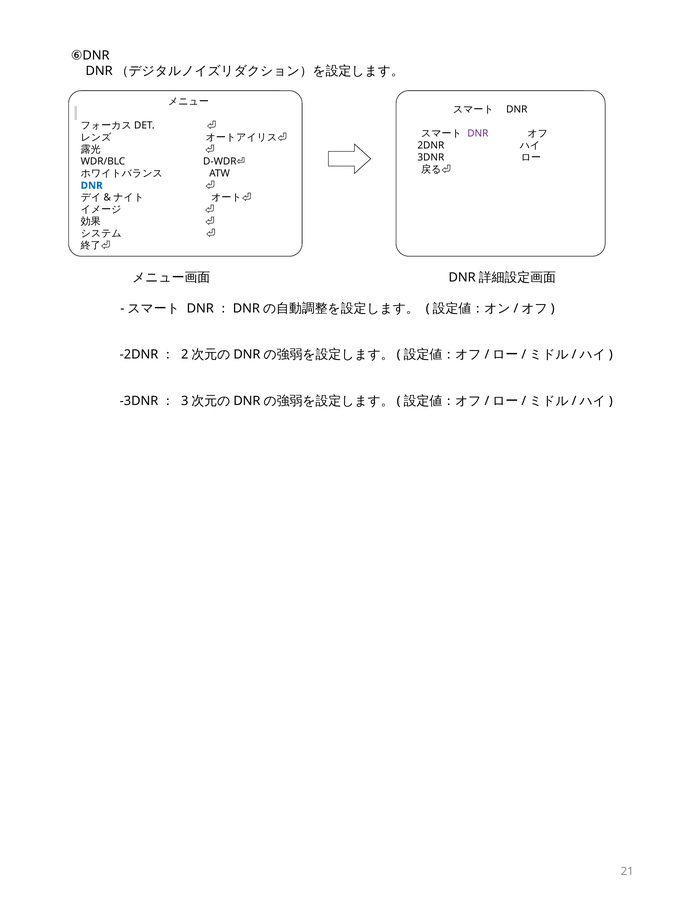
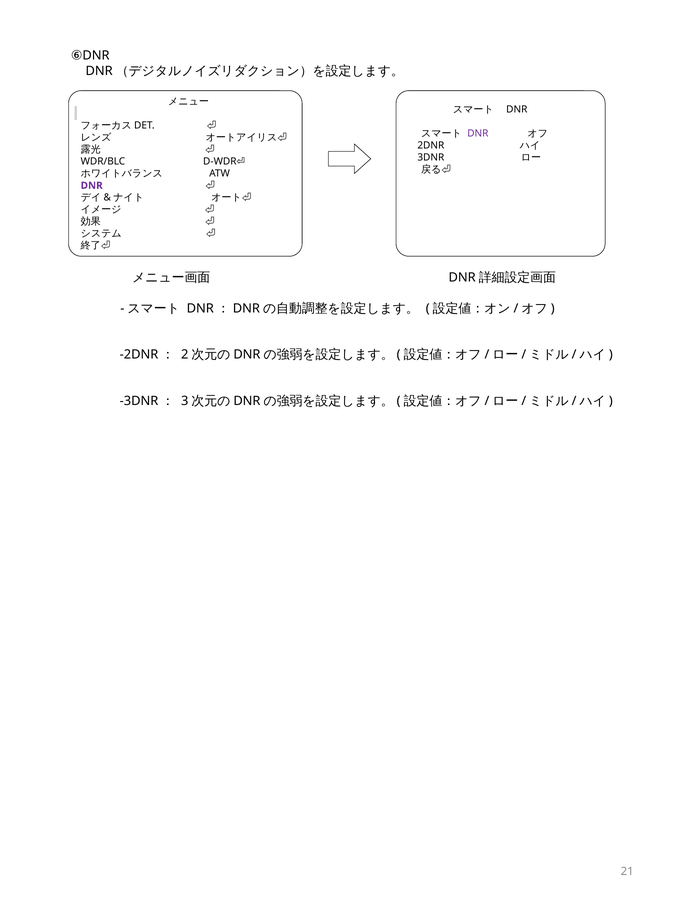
DNR at (92, 186) colour: blue -> purple
